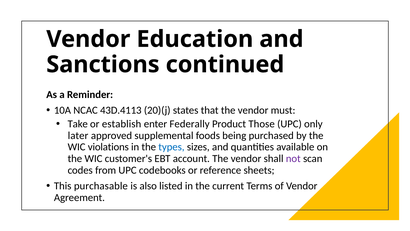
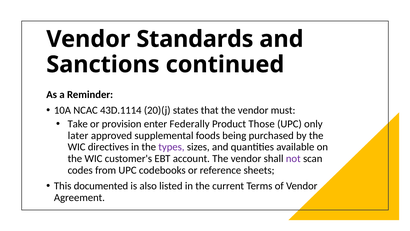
Education: Education -> Standards
43D.4113: 43D.4113 -> 43D.1114
establish: establish -> provision
violations: violations -> directives
types colour: blue -> purple
purchasable: purchasable -> documented
